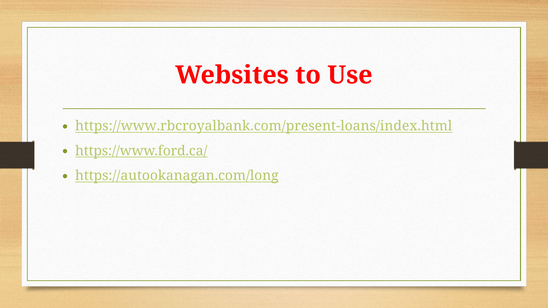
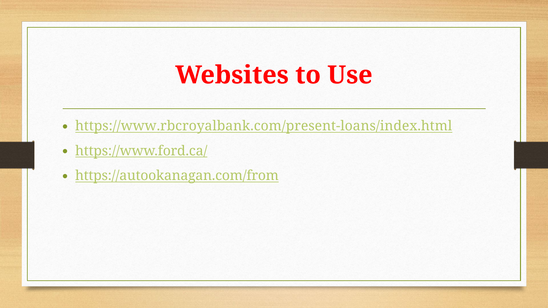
https://autookanagan.com/long: https://autookanagan.com/long -> https://autookanagan.com/from
